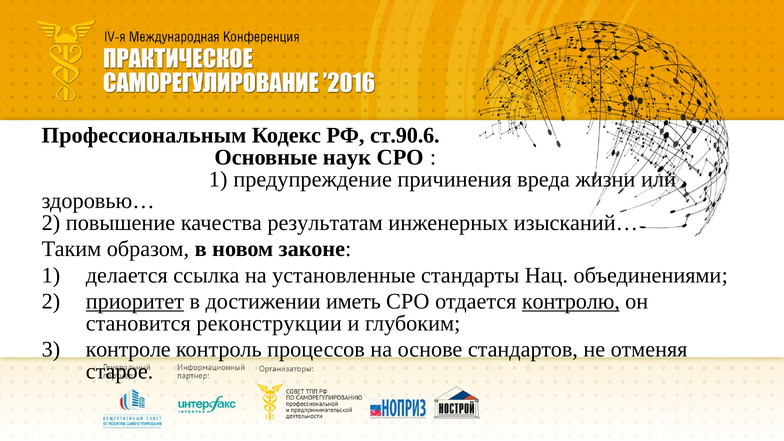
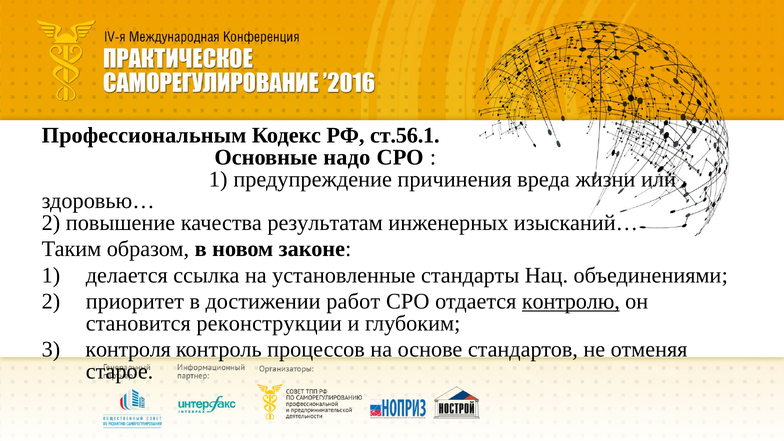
ст.90.6: ст.90.6 -> ст.56.1
наук: наук -> надо
приоритет underline: present -> none
иметь: иметь -> работ
контроле: контроле -> контроля
